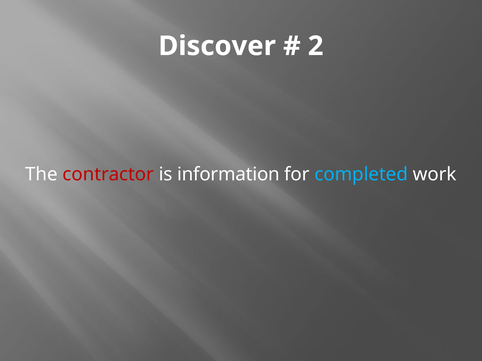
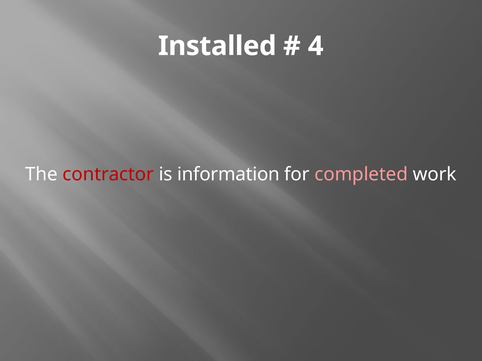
Discover: Discover -> Installed
2: 2 -> 4
completed colour: light blue -> pink
